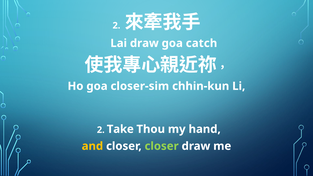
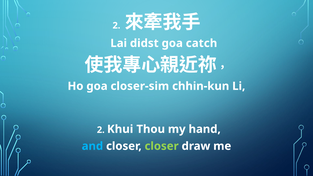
Lai draw: draw -> didst
Take: Take -> Khui
and colour: yellow -> light blue
